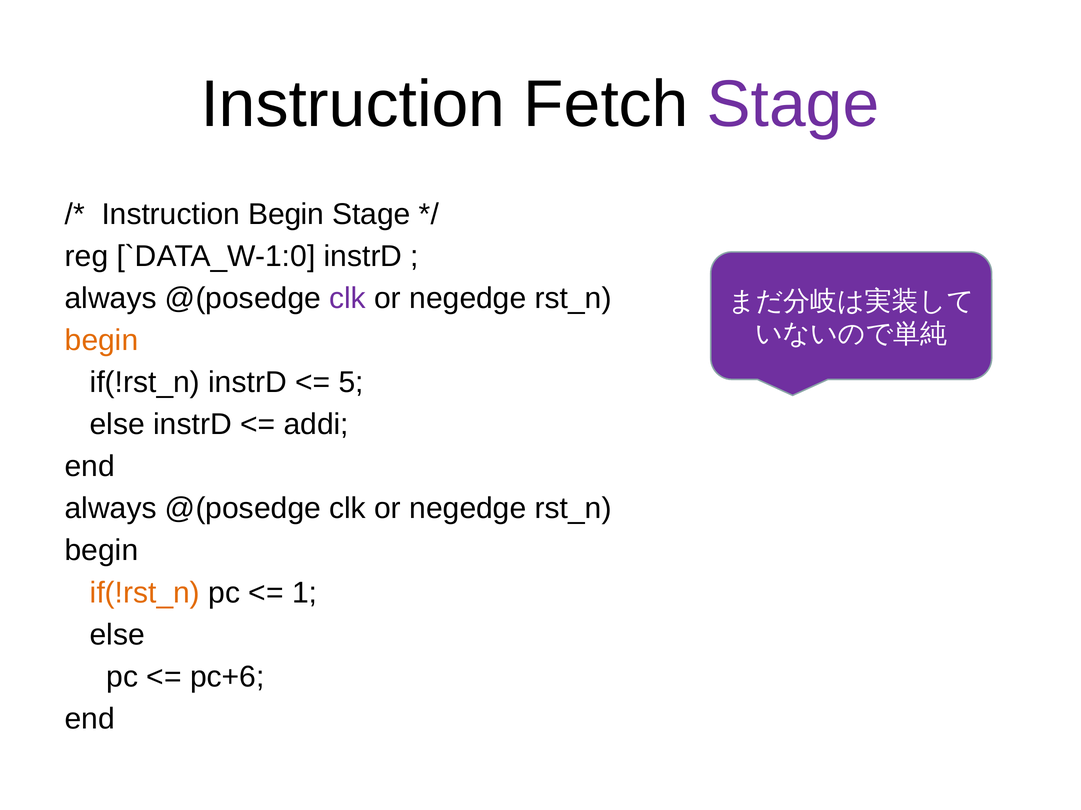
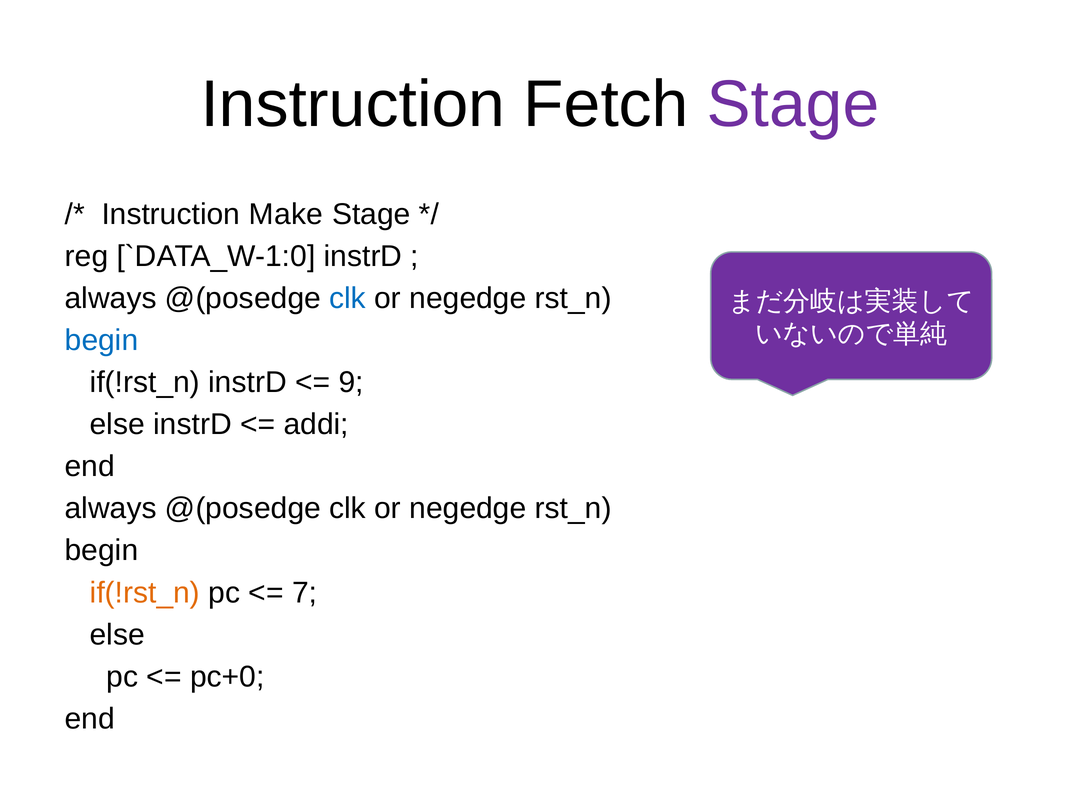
Instruction Begin: Begin -> Make
clk at (348, 299) colour: purple -> blue
begin at (102, 341) colour: orange -> blue
5: 5 -> 9
1: 1 -> 7
pc+6: pc+6 -> pc+0
